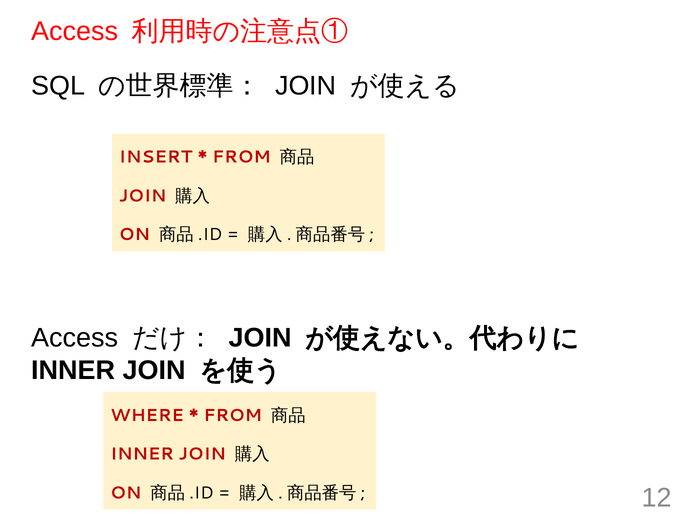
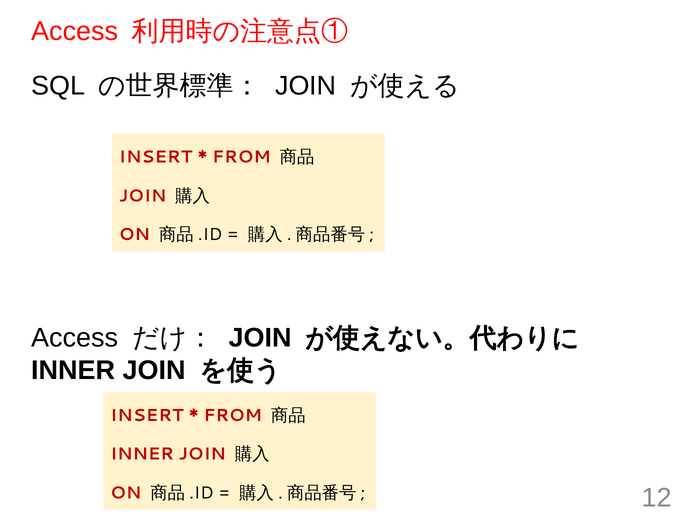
WHERE at (147, 416): WHERE -> INSERT
